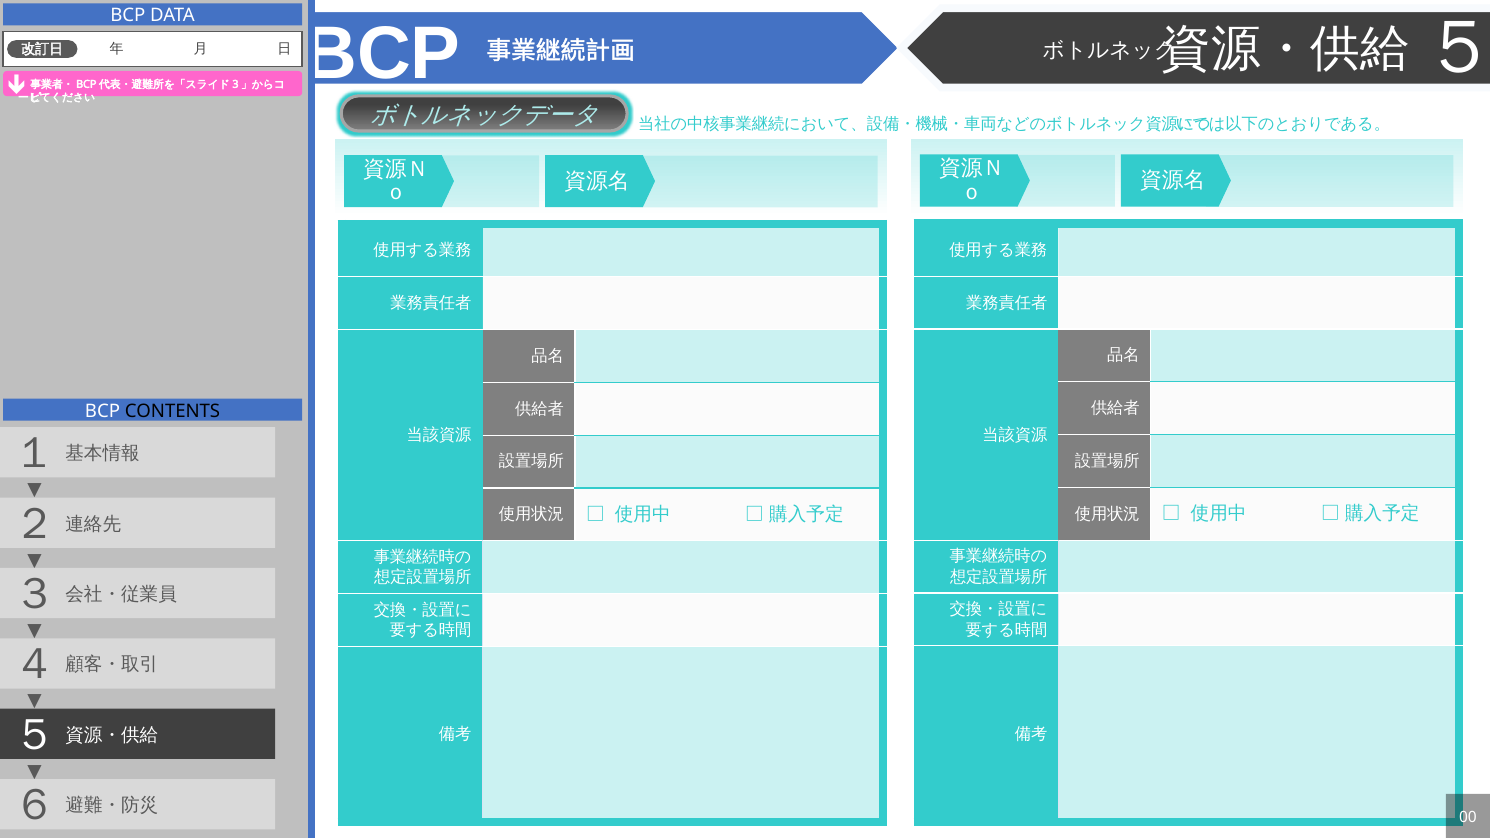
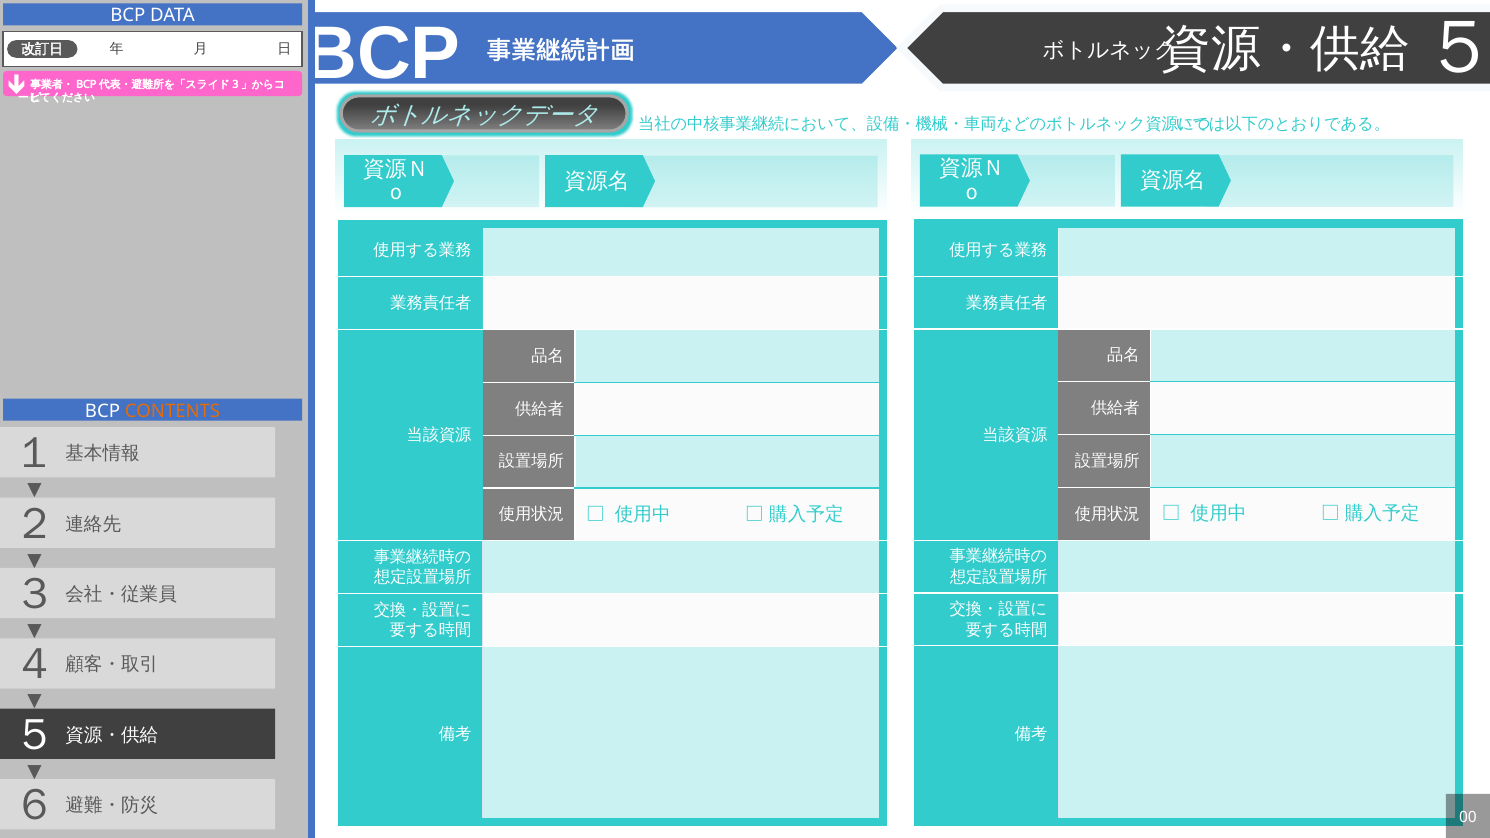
CONTENTS colour: black -> orange
